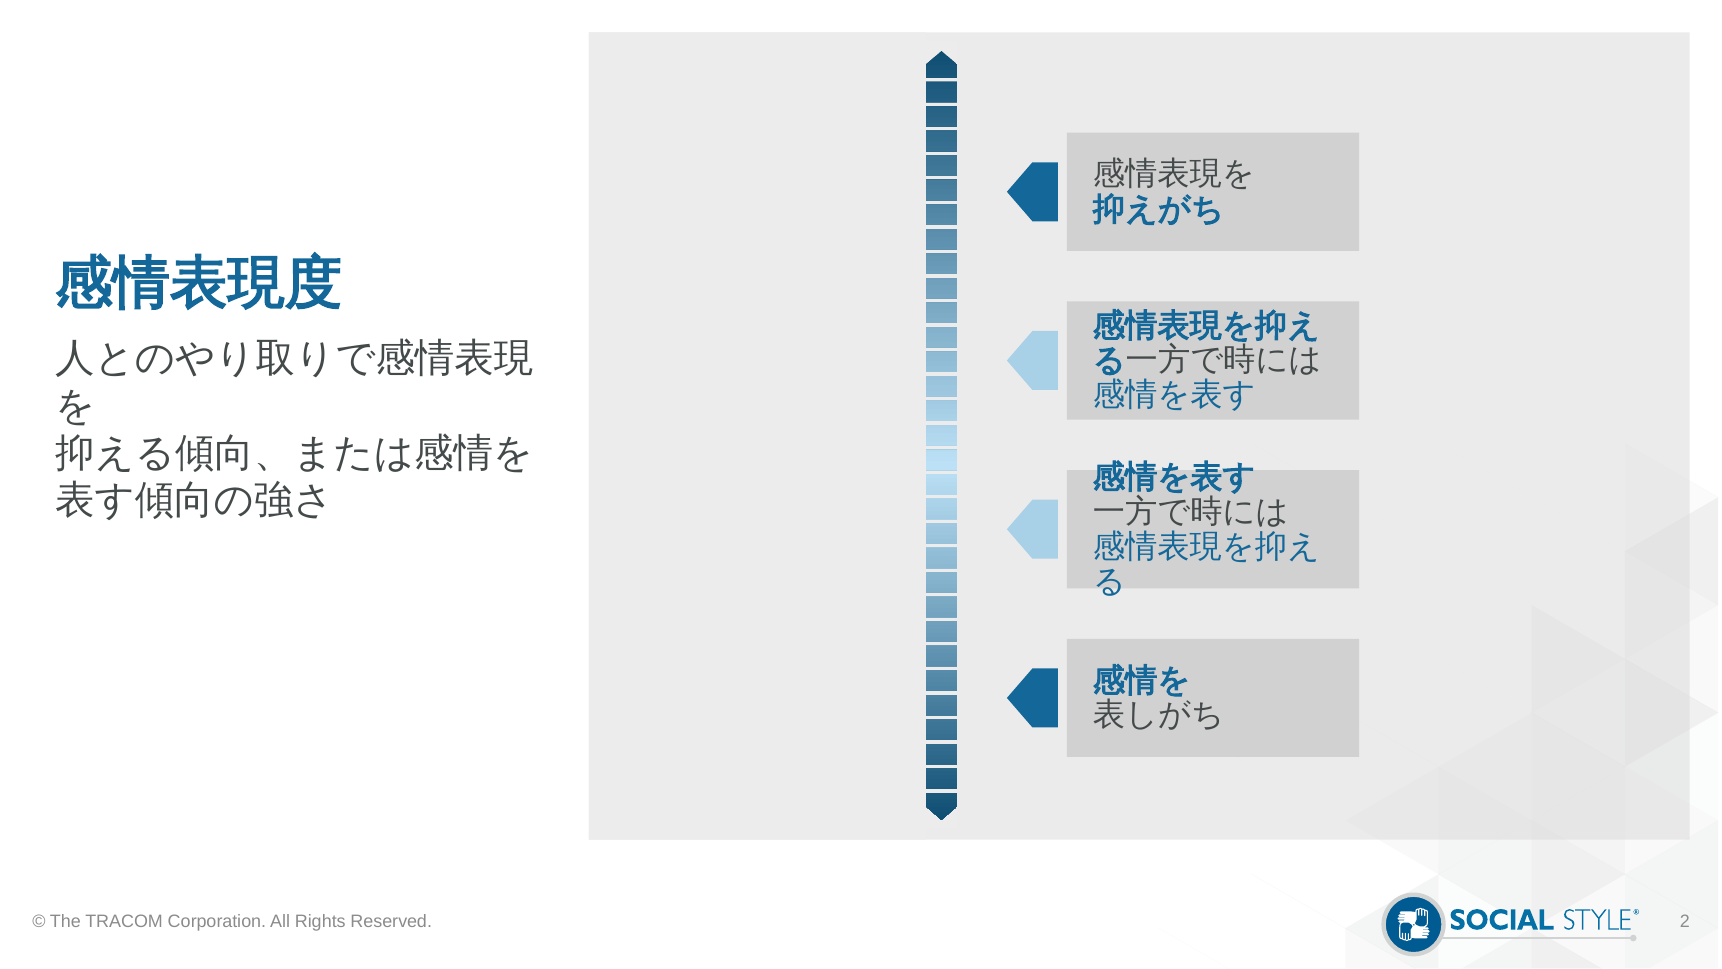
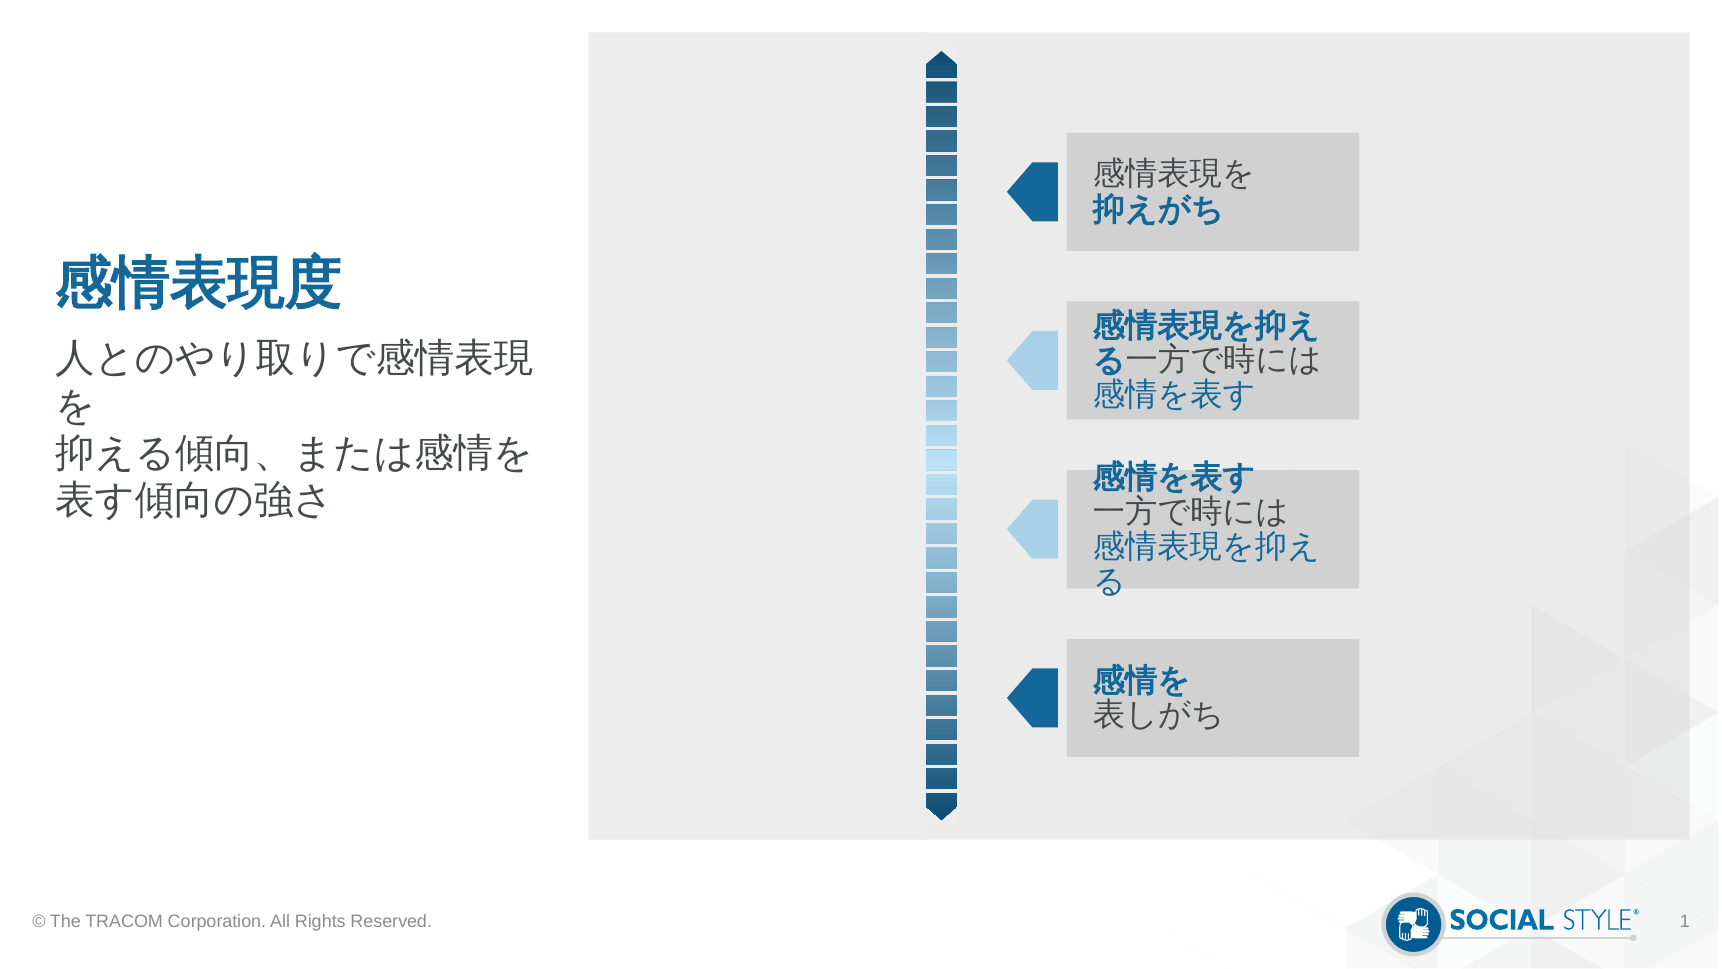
2: 2 -> 1
